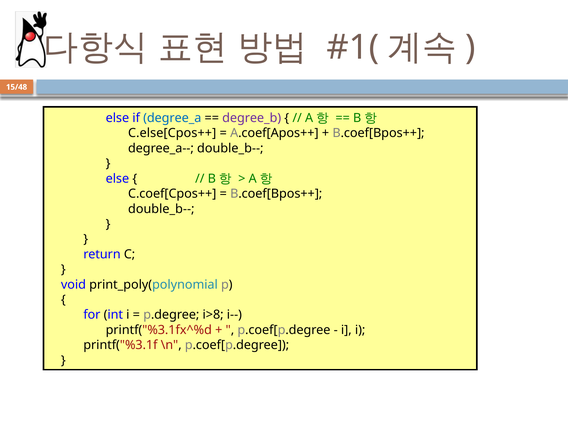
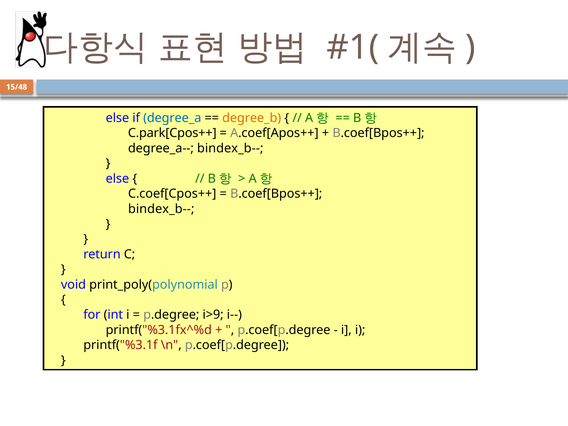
degree_b colour: purple -> orange
C.else[Cpos++: C.else[Cpos++ -> C.park[Cpos++
degree_a-- double_b--: double_b-- -> bindex_b--
double_b-- at (161, 209): double_b-- -> bindex_b--
i>8: i>8 -> i>9
